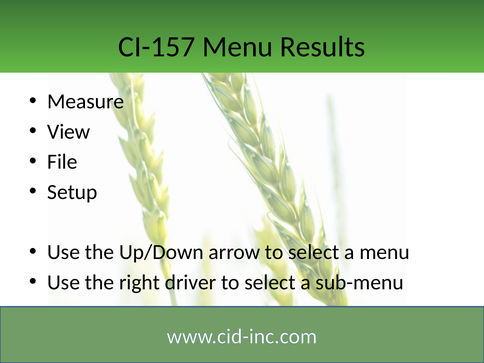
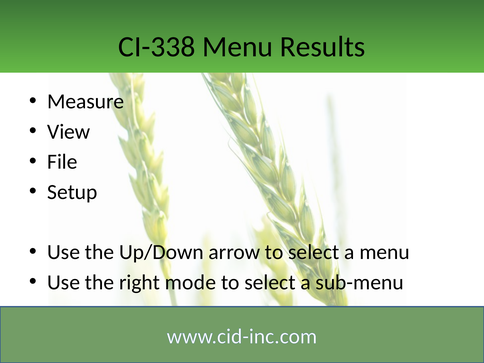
CI-157: CI-157 -> CI-338
driver: driver -> mode
